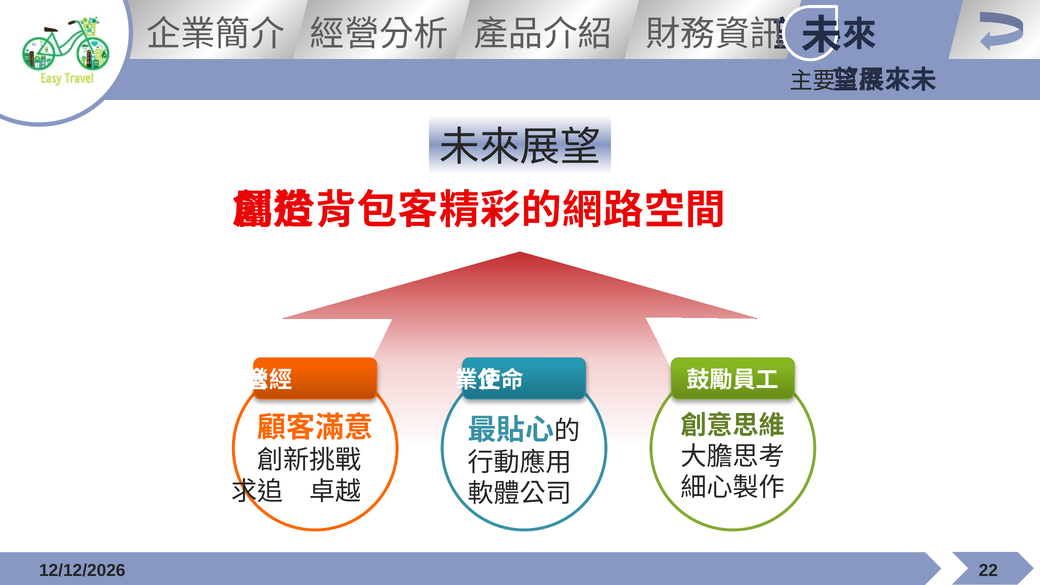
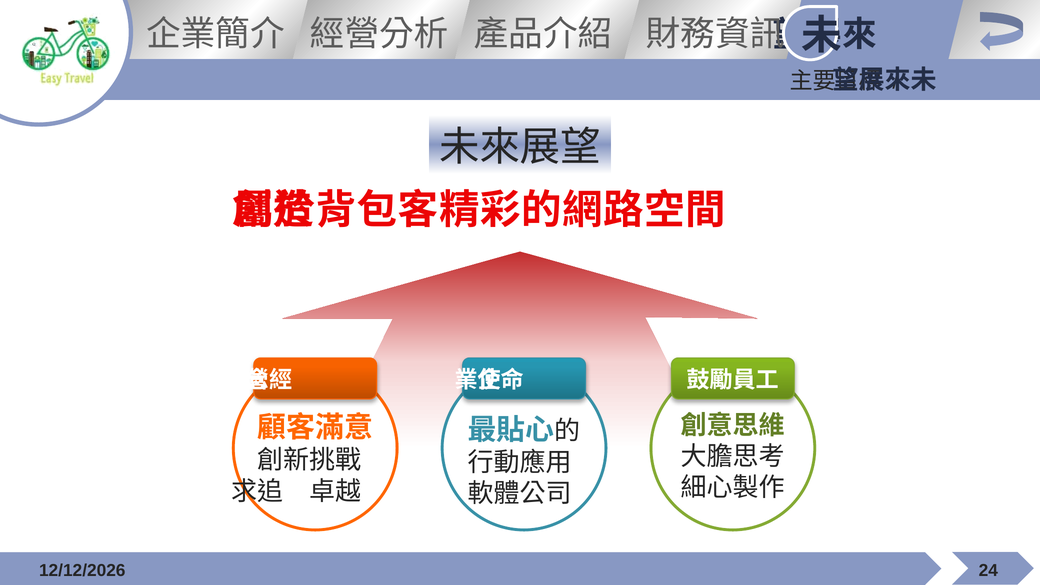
22: 22 -> 24
